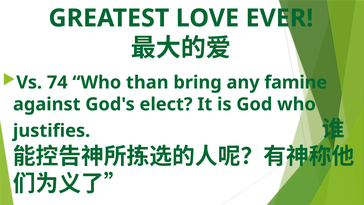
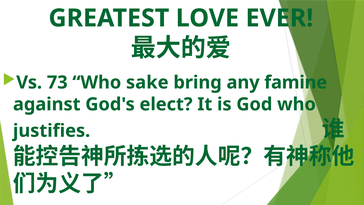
74: 74 -> 73
than: than -> sake
